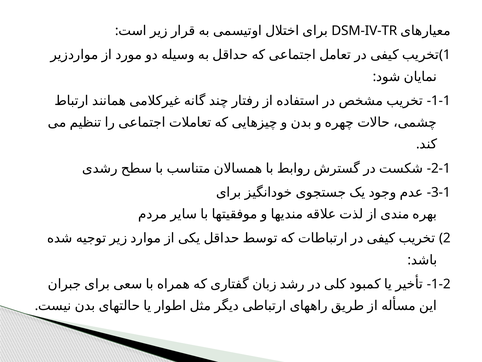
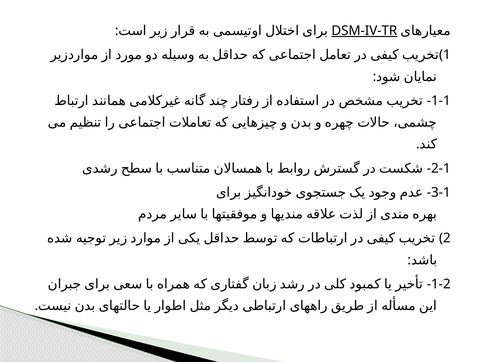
DSM-IV-TR underline: none -> present
